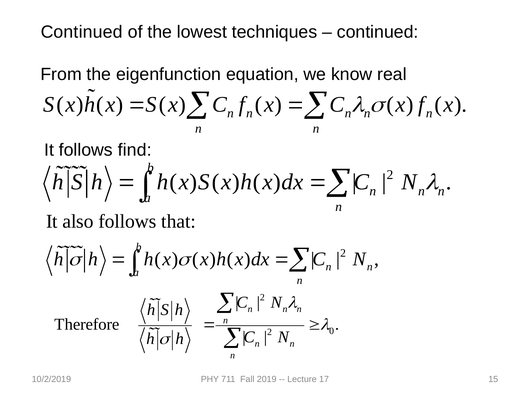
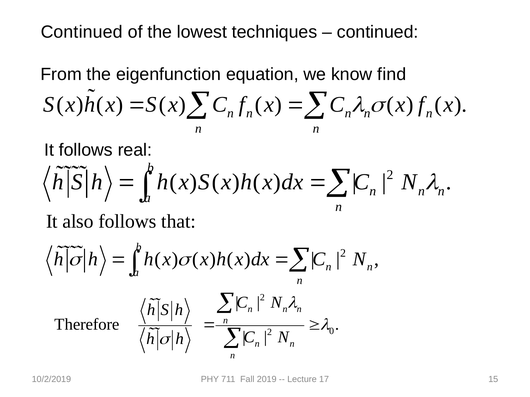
real: real -> find
find: find -> real
